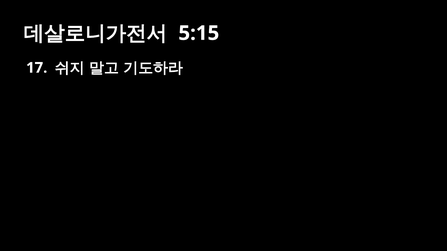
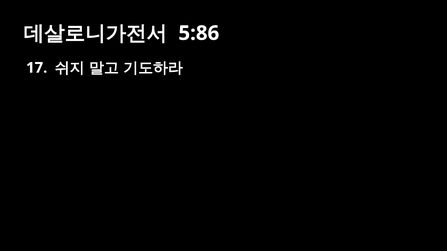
5:15: 5:15 -> 5:86
